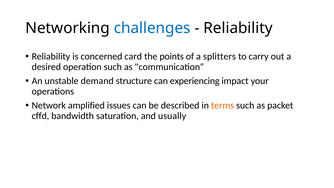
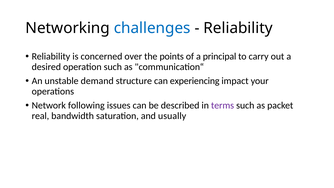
card: card -> over
splitters: splitters -> principal
amplified: amplified -> following
terms colour: orange -> purple
cffd: cffd -> real
